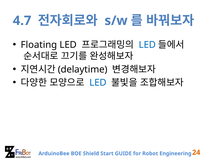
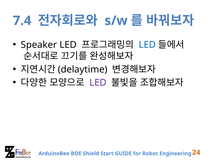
4.7: 4.7 -> 7.4
Floating: Floating -> Speaker
LED at (98, 83) colour: blue -> purple
